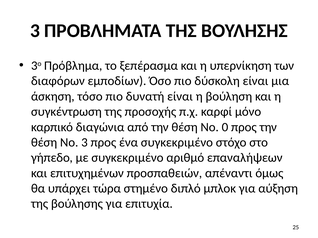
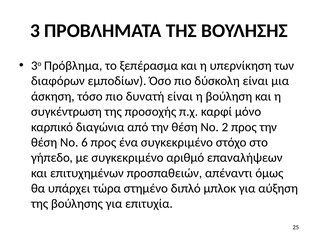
0: 0 -> 2
Νο 3: 3 -> 6
